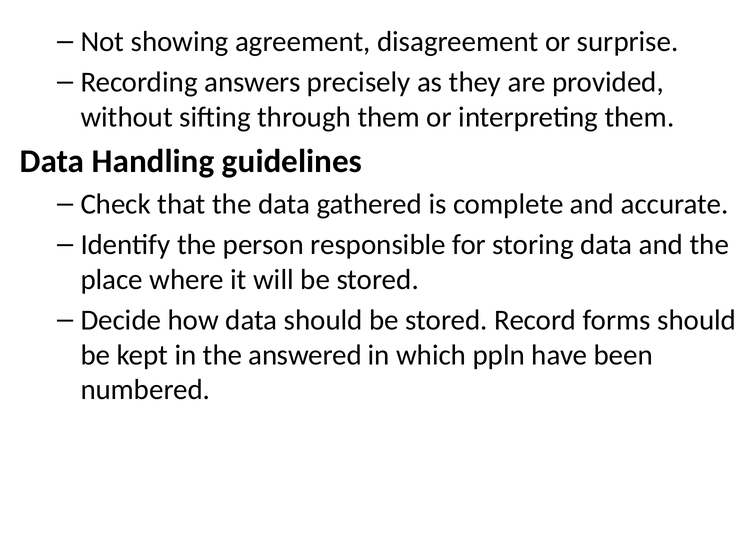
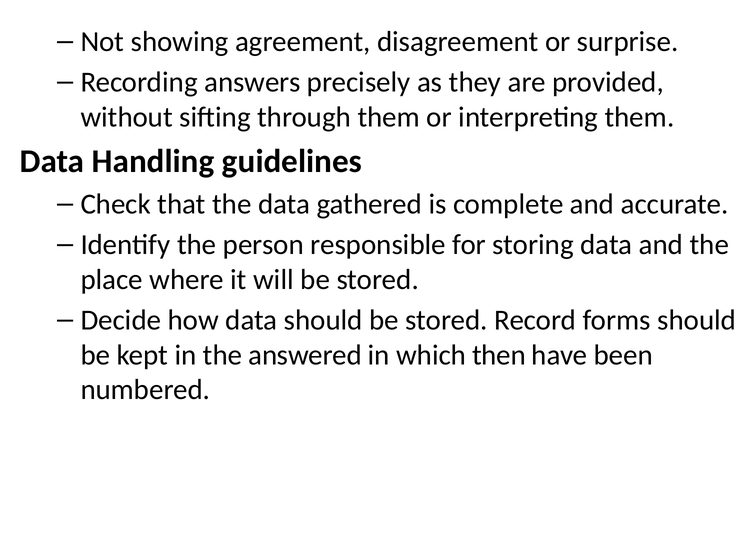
ppln: ppln -> then
